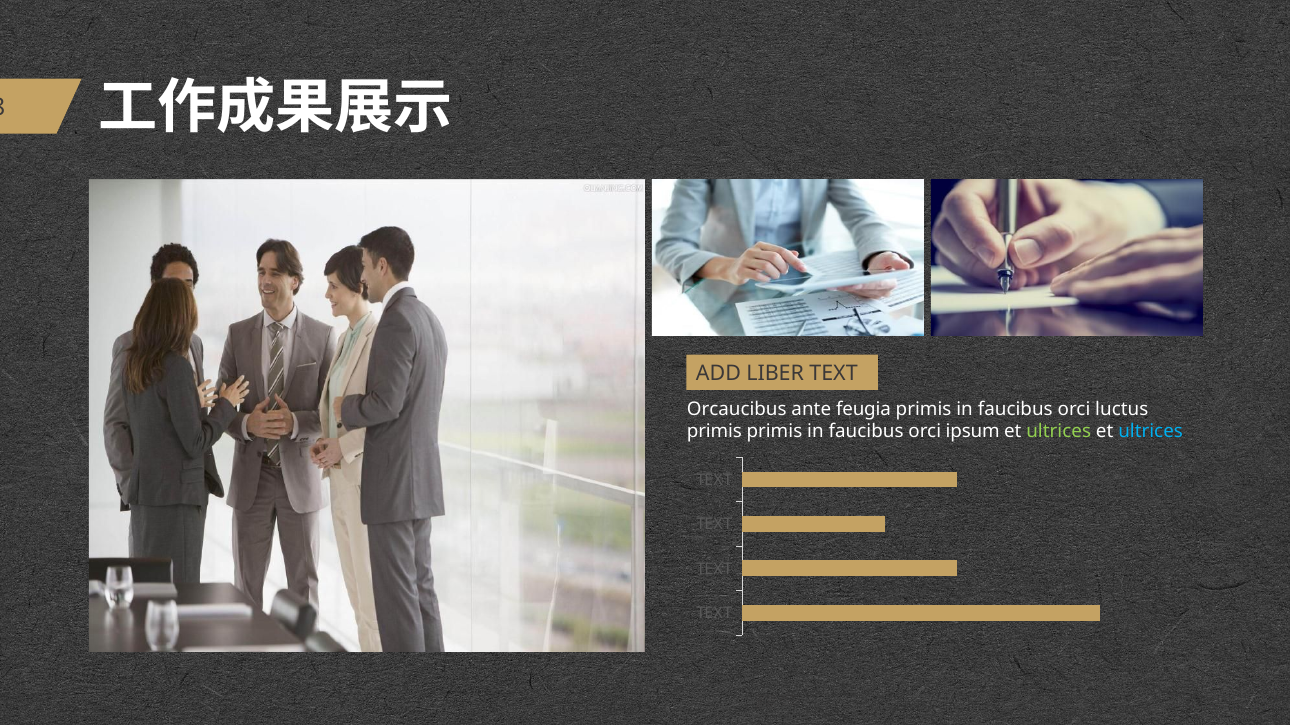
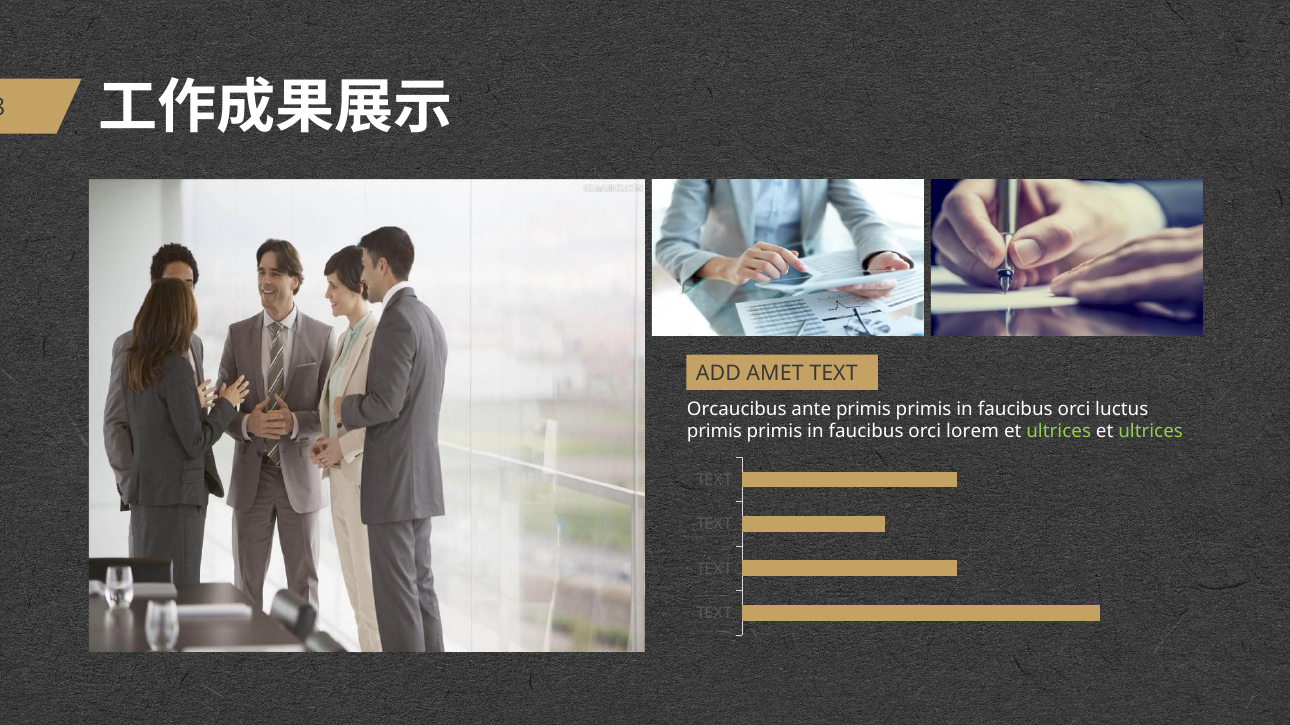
LIBER: LIBER -> AMET
ante feugia: feugia -> primis
ipsum: ipsum -> lorem
ultrices at (1151, 432) colour: light blue -> light green
